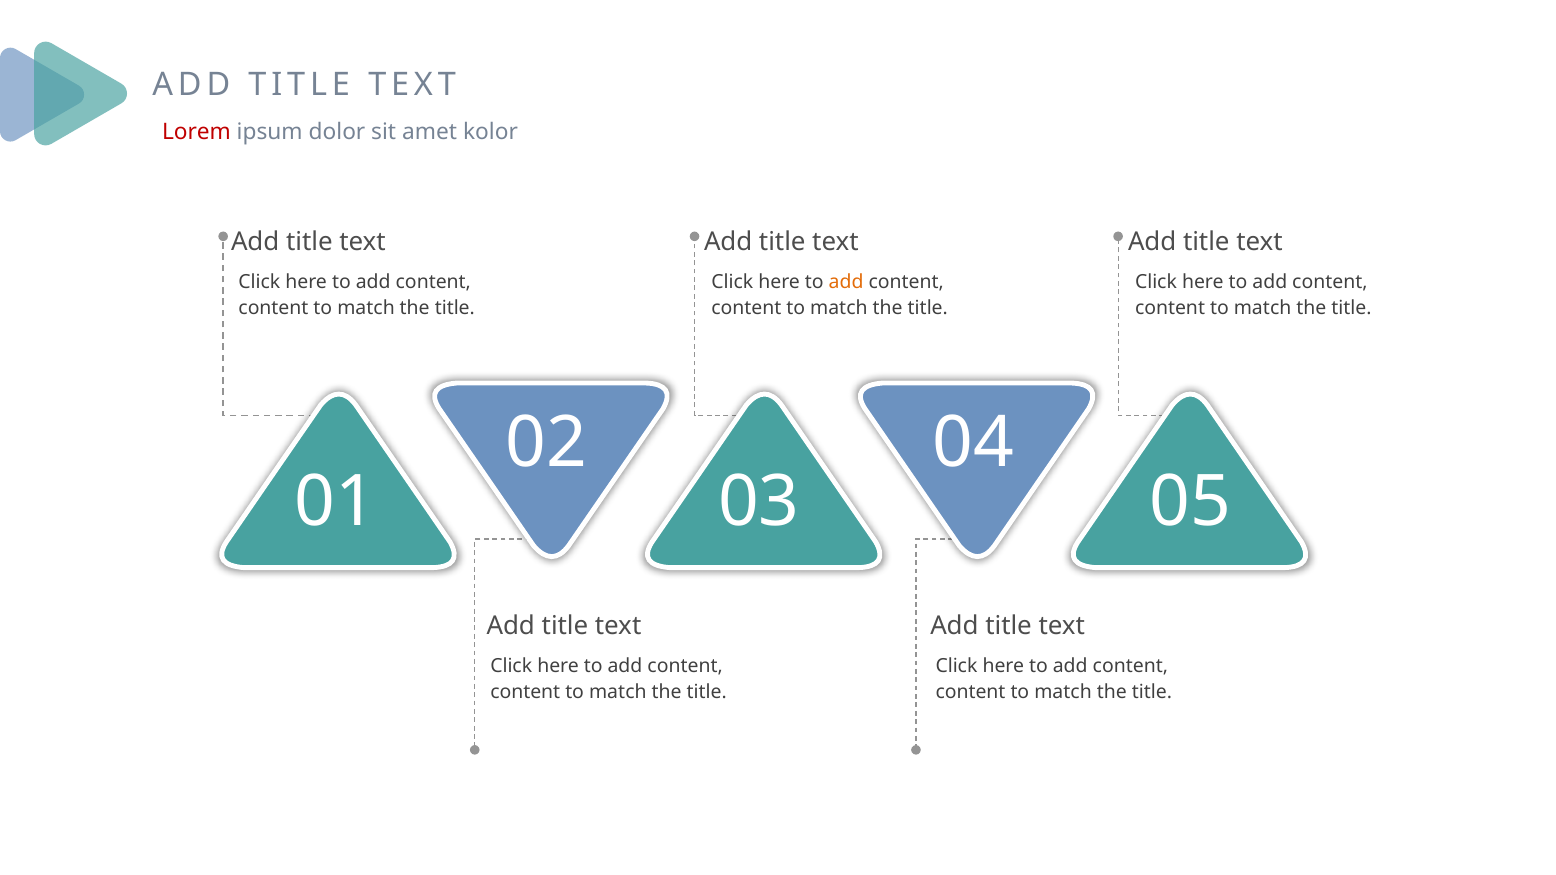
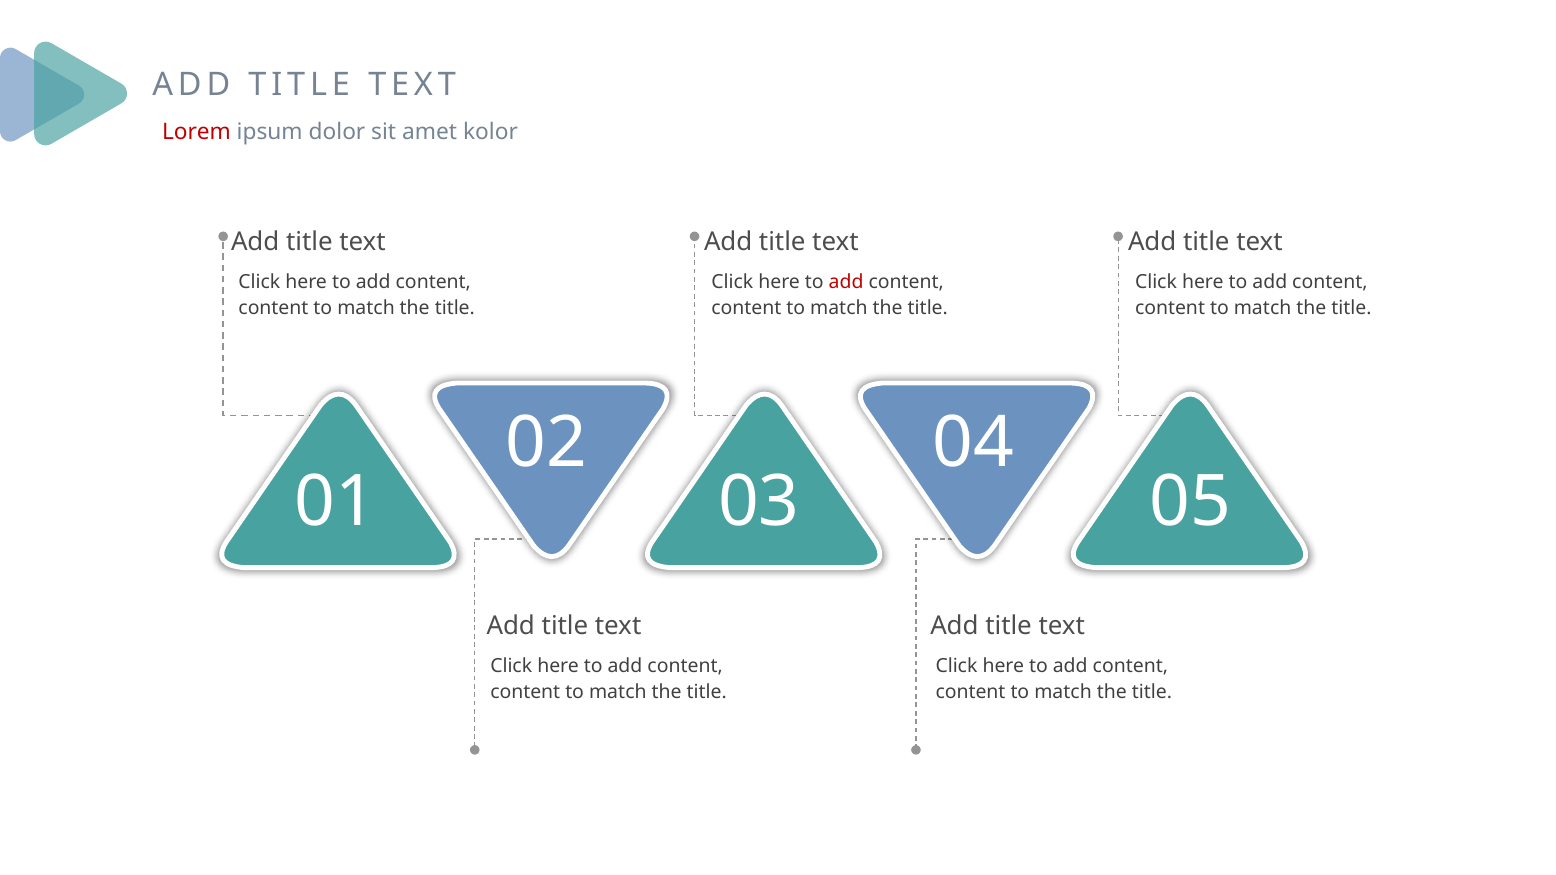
add at (846, 282) colour: orange -> red
